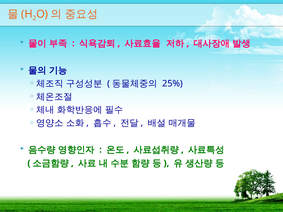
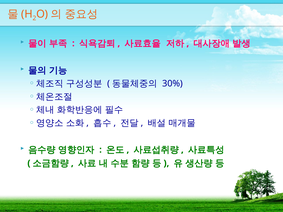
25%: 25% -> 30%
